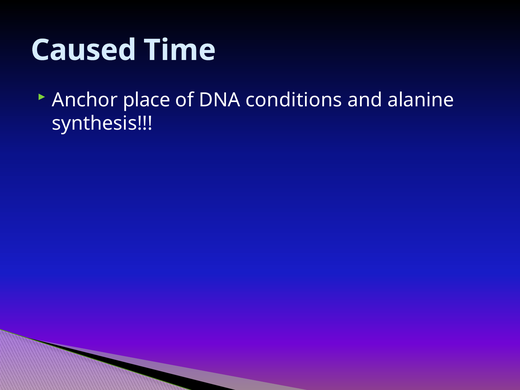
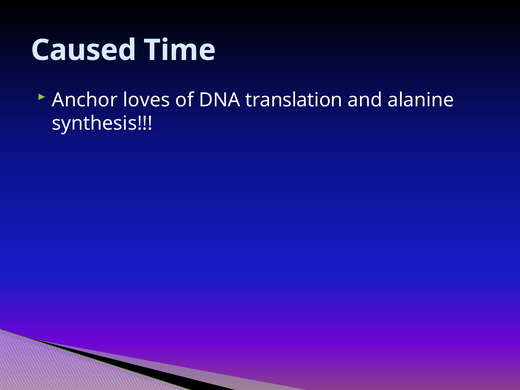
place: place -> loves
conditions: conditions -> translation
